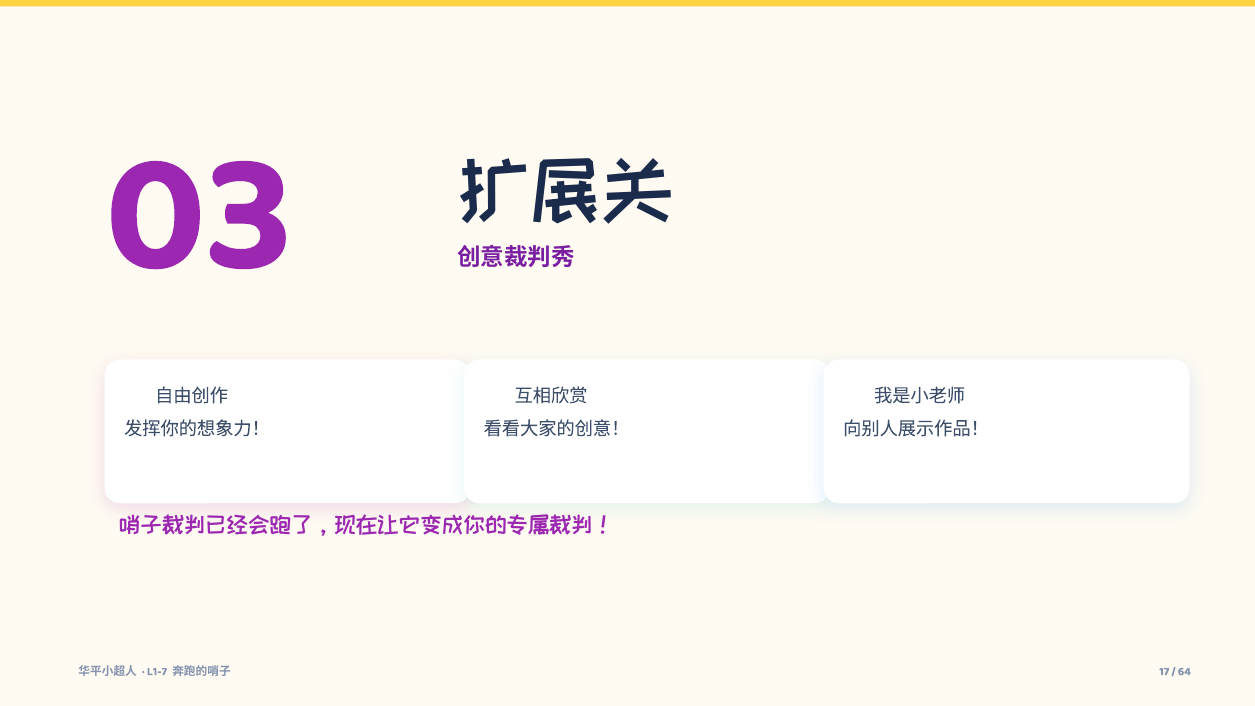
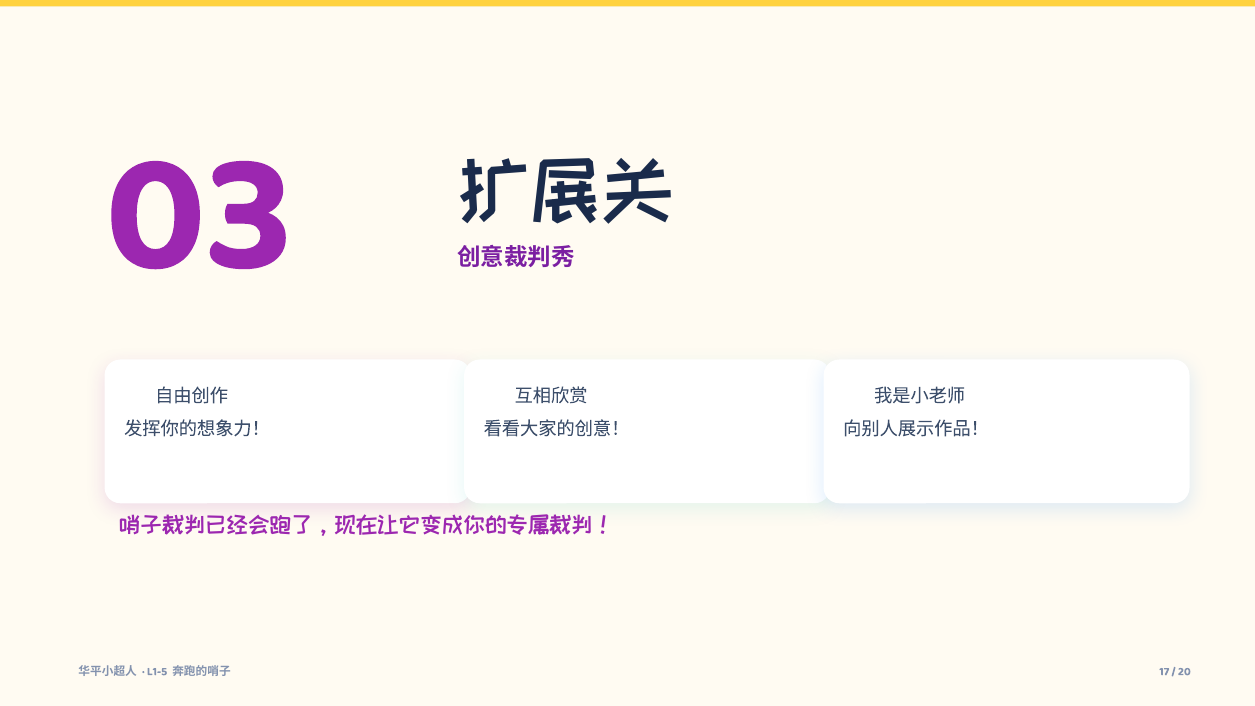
L1-7: L1-7 -> L1-5
64: 64 -> 20
